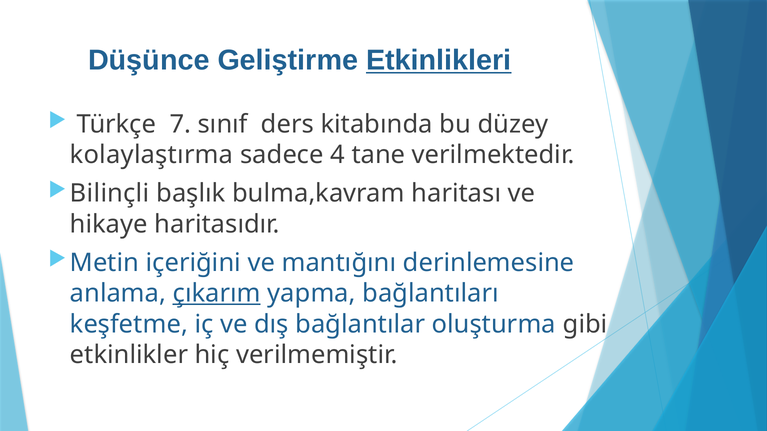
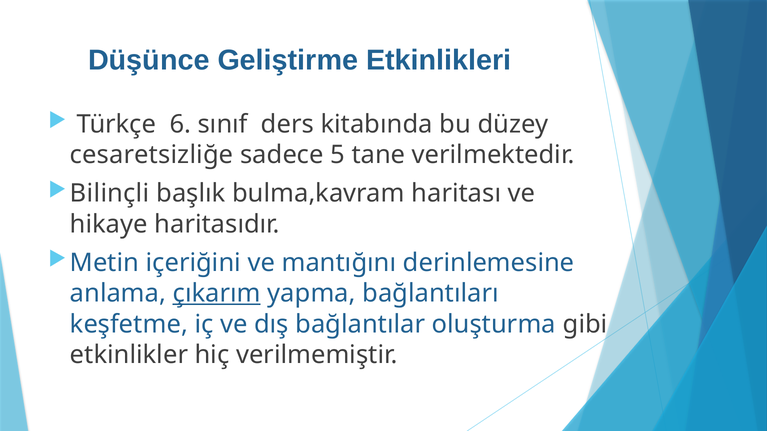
Etkinlikleri underline: present -> none
7: 7 -> 6
kolaylaştırma: kolaylaştırma -> cesaretsizliğe
4: 4 -> 5
